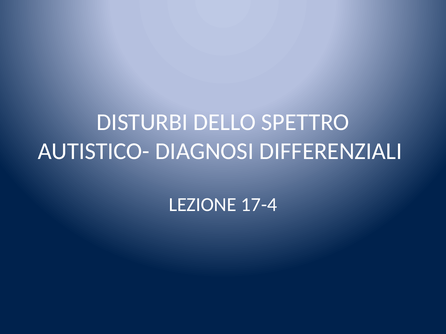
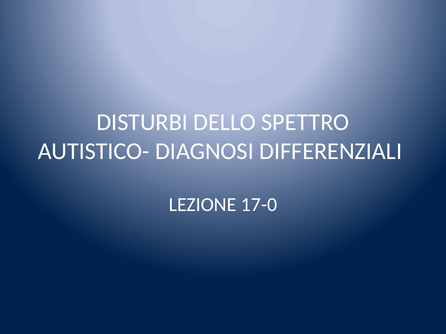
17-4: 17-4 -> 17-0
